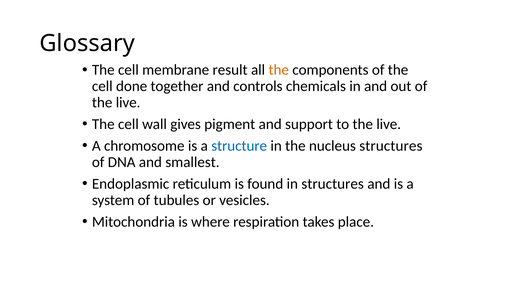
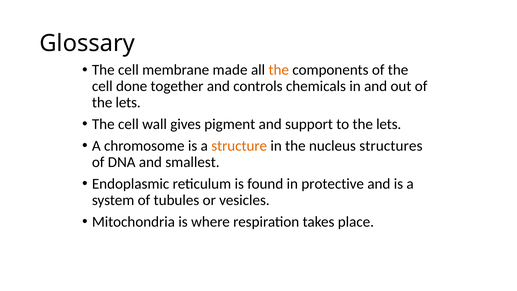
result: result -> made
live at (128, 102): live -> lets
to the live: live -> lets
structure colour: blue -> orange
in structures: structures -> protective
